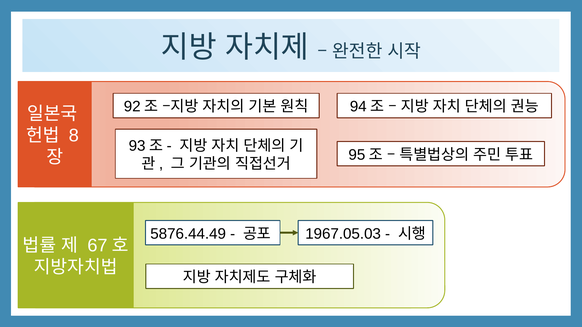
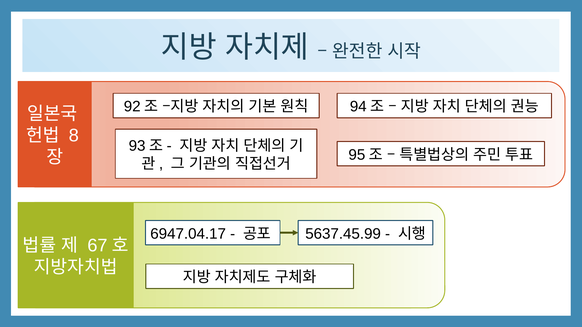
5876.44.49: 5876.44.49 -> 6947.04.17
1967.05.03: 1967.05.03 -> 5637.45.99
